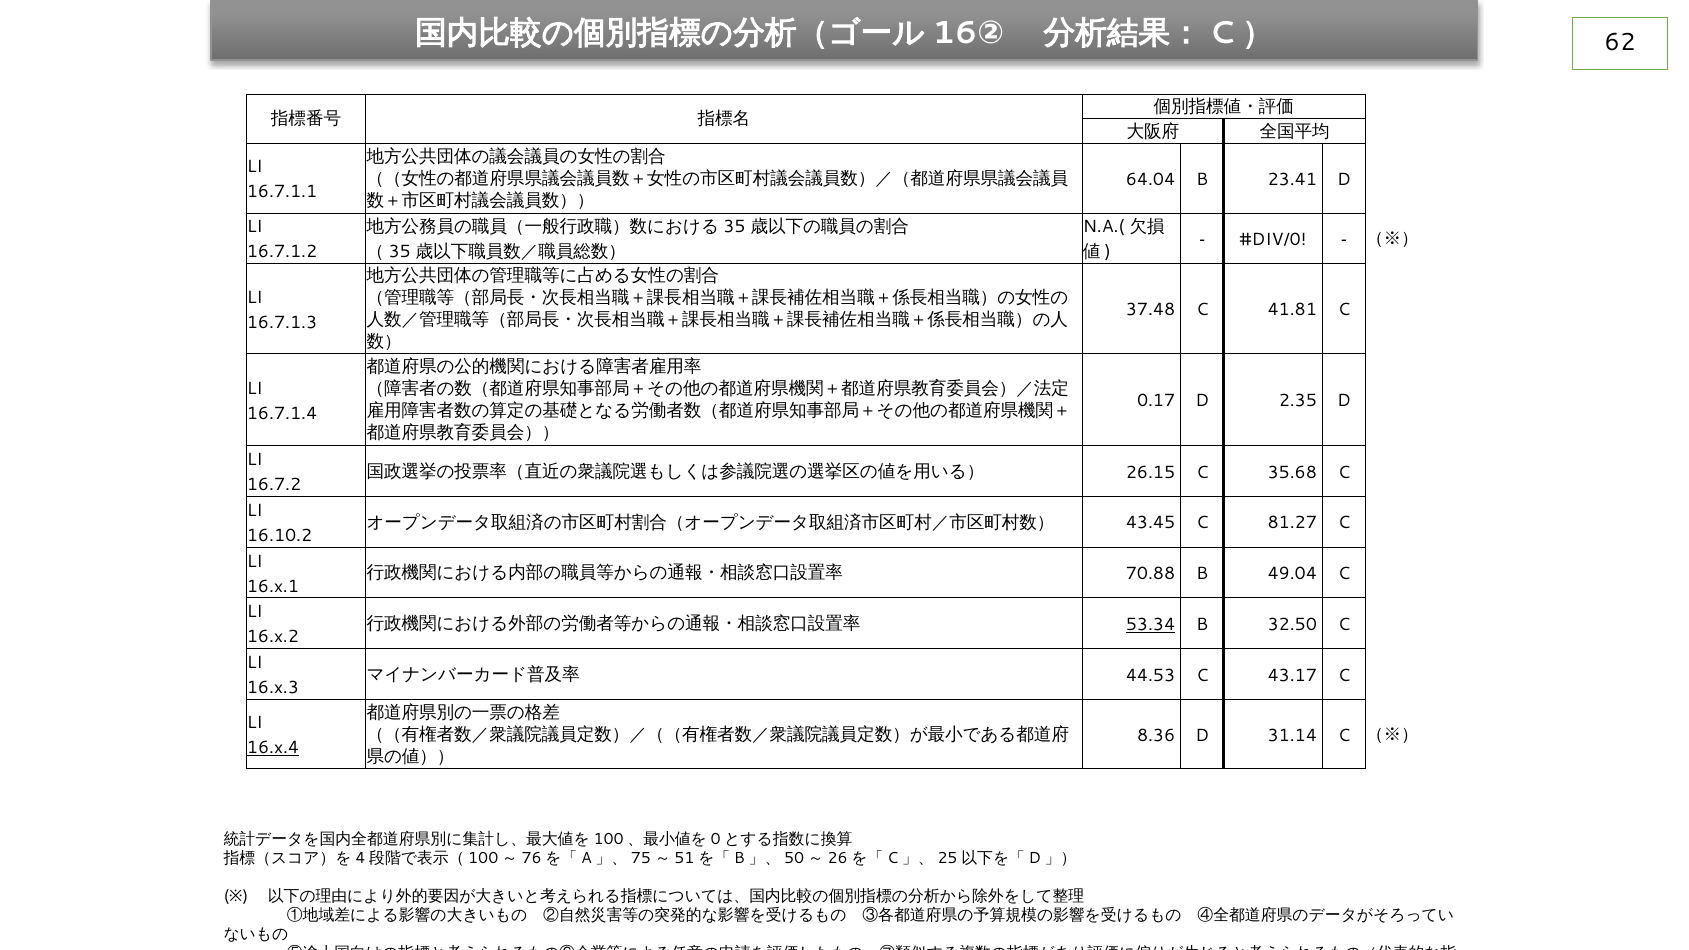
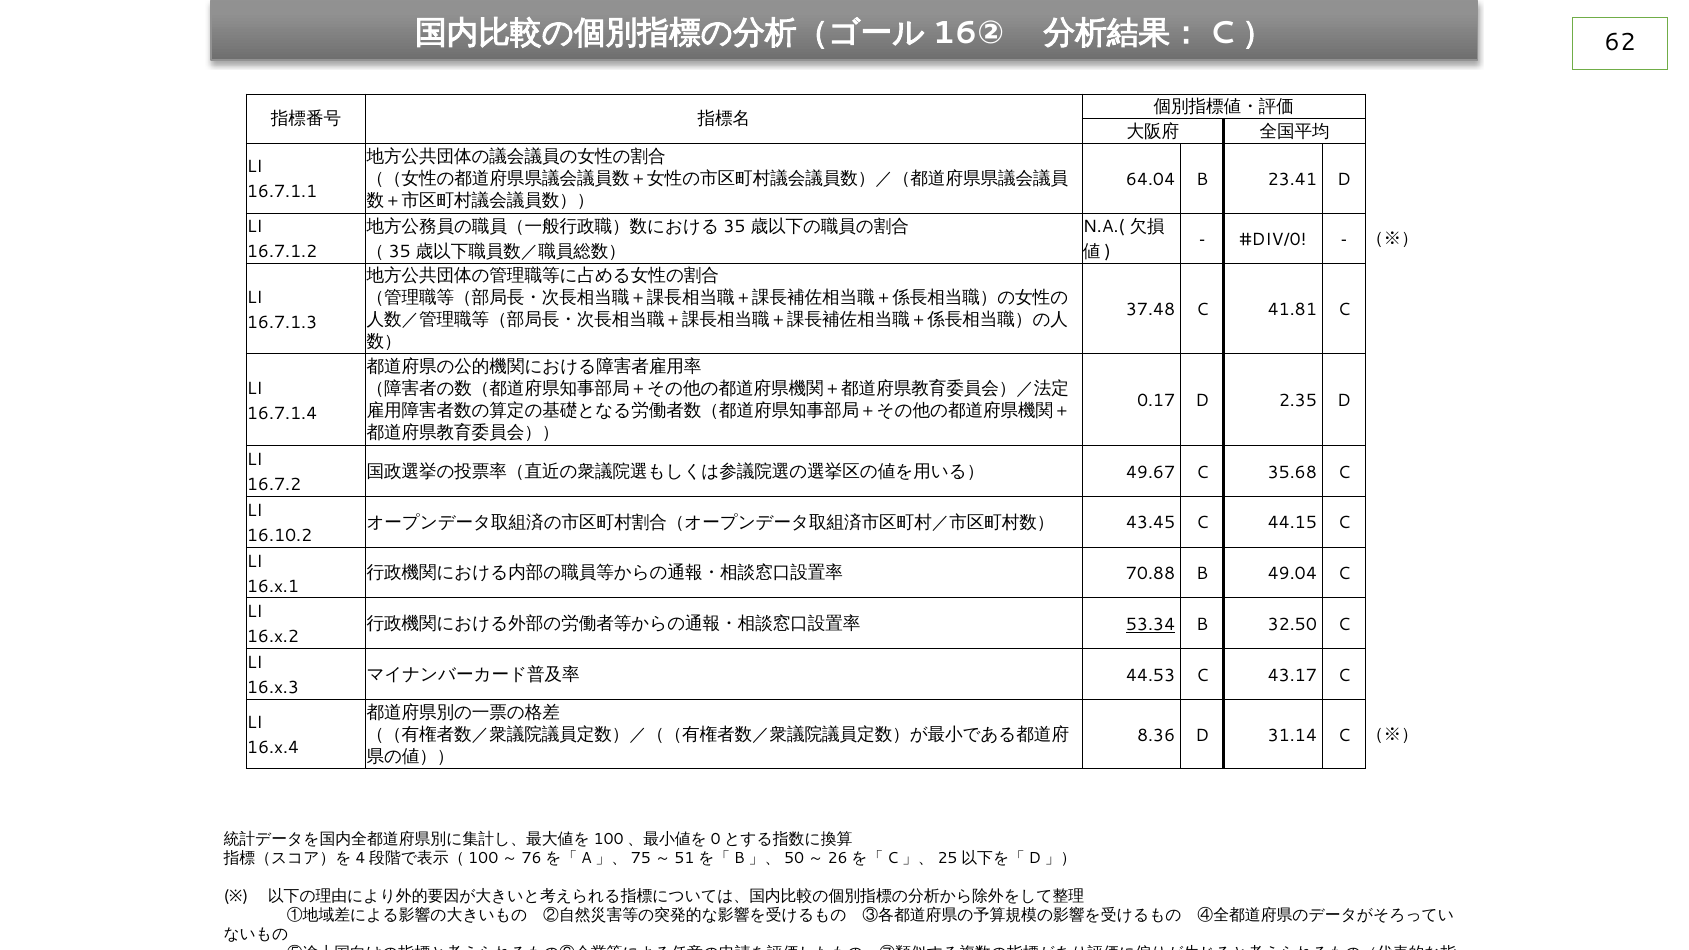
26.15: 26.15 -> 49.67
81.27: 81.27 -> 44.15
16.x.4 underline: present -> none
